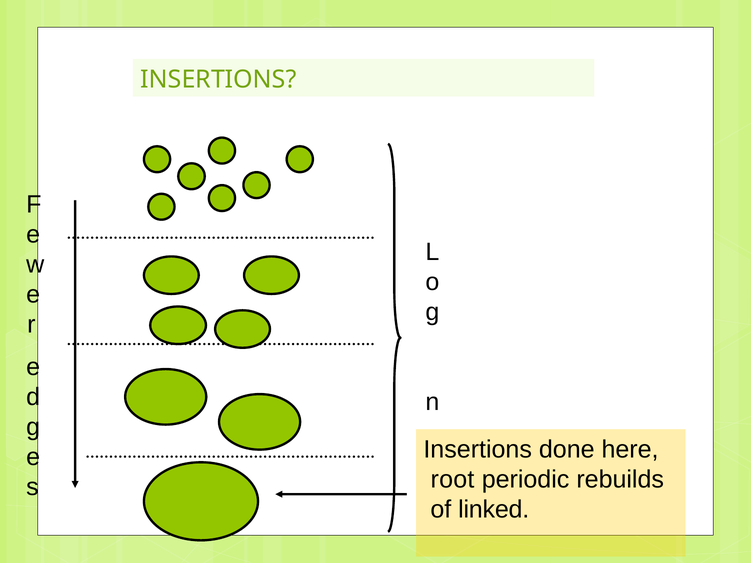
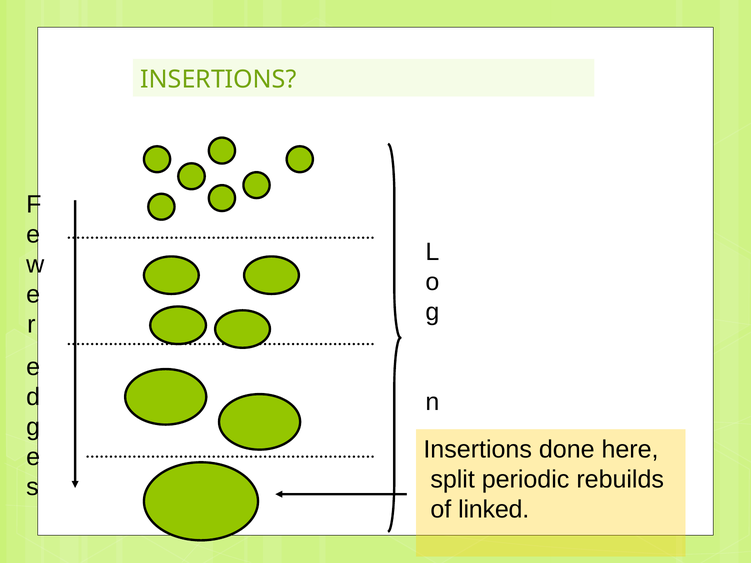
root: root -> split
